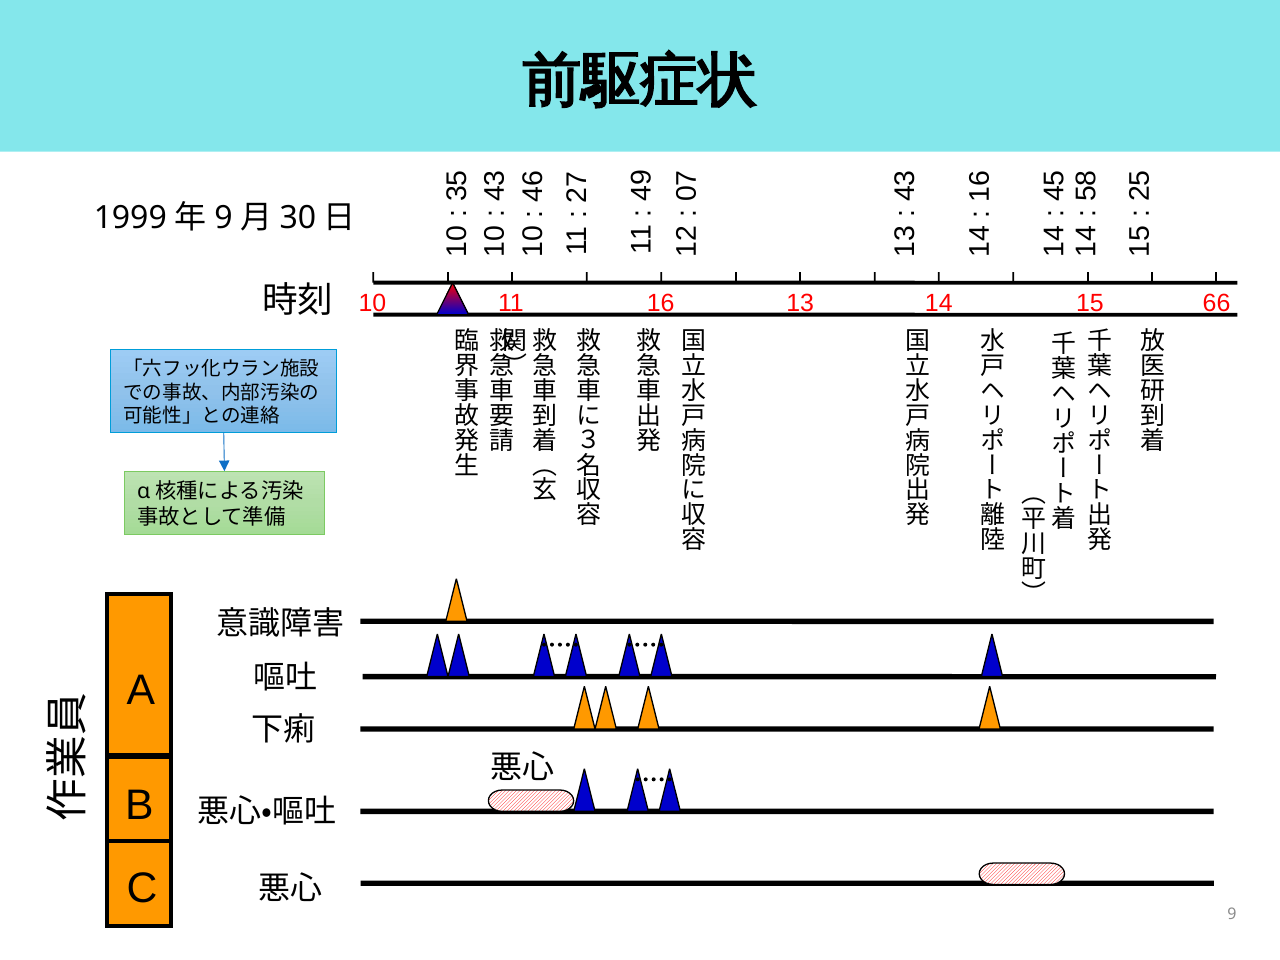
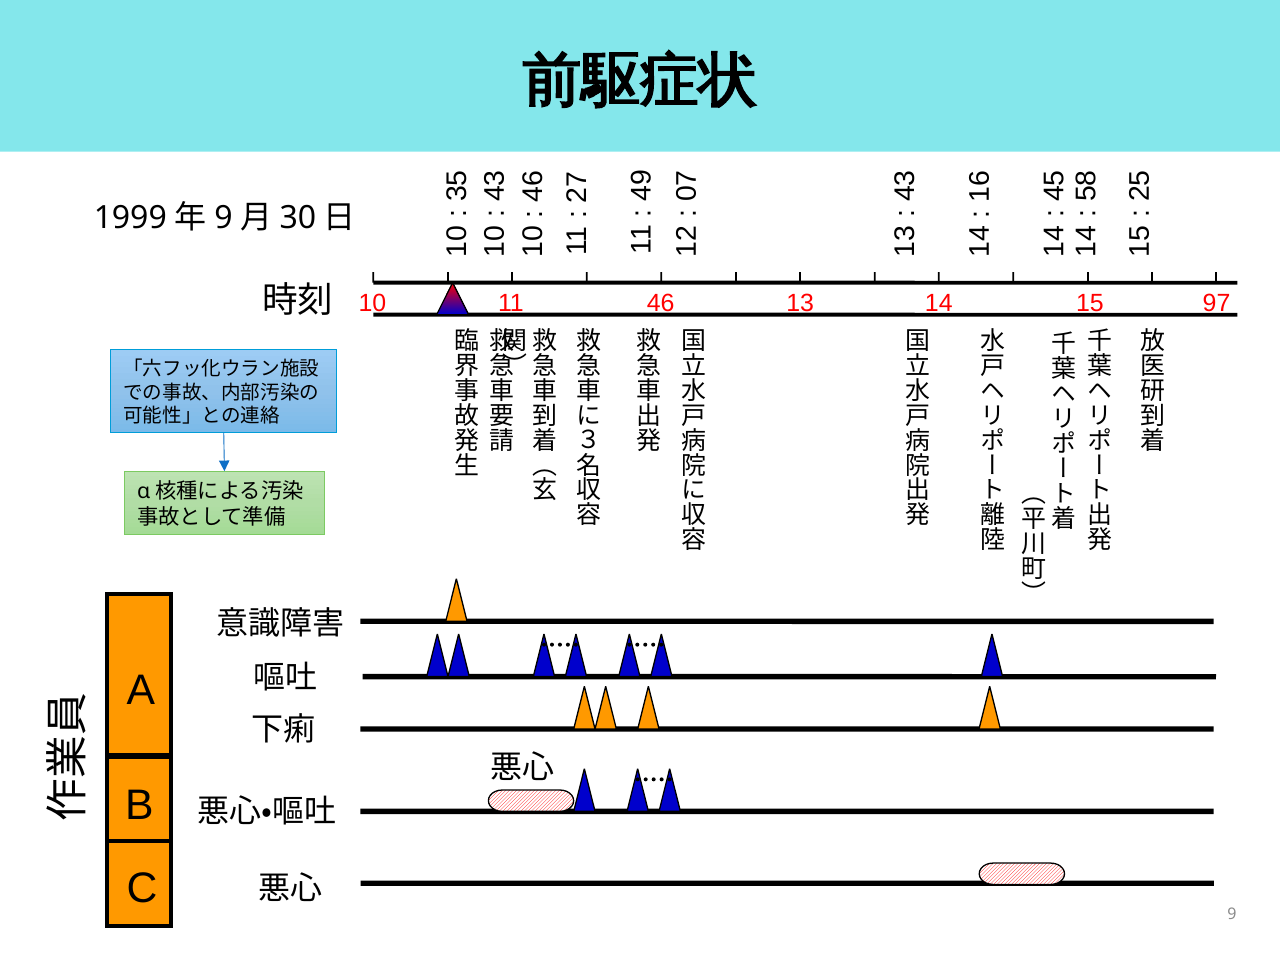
16: 16 -> 46
66: 66 -> 97
